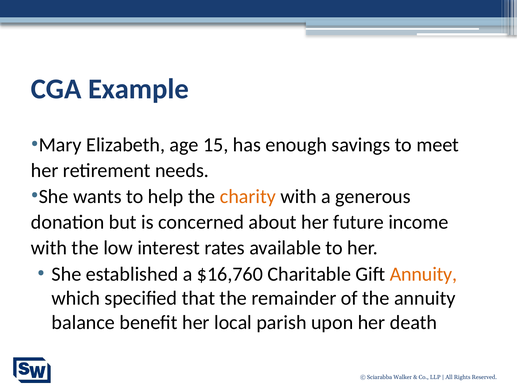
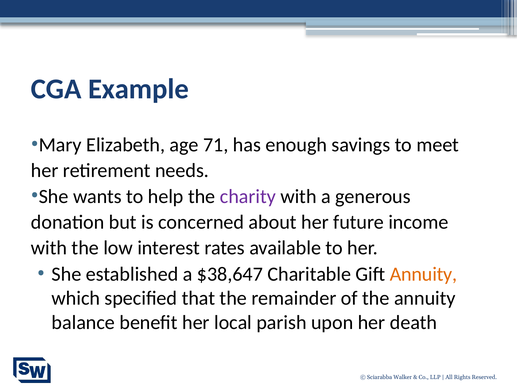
15: 15 -> 71
charity colour: orange -> purple
$16,760: $16,760 -> $38,647
